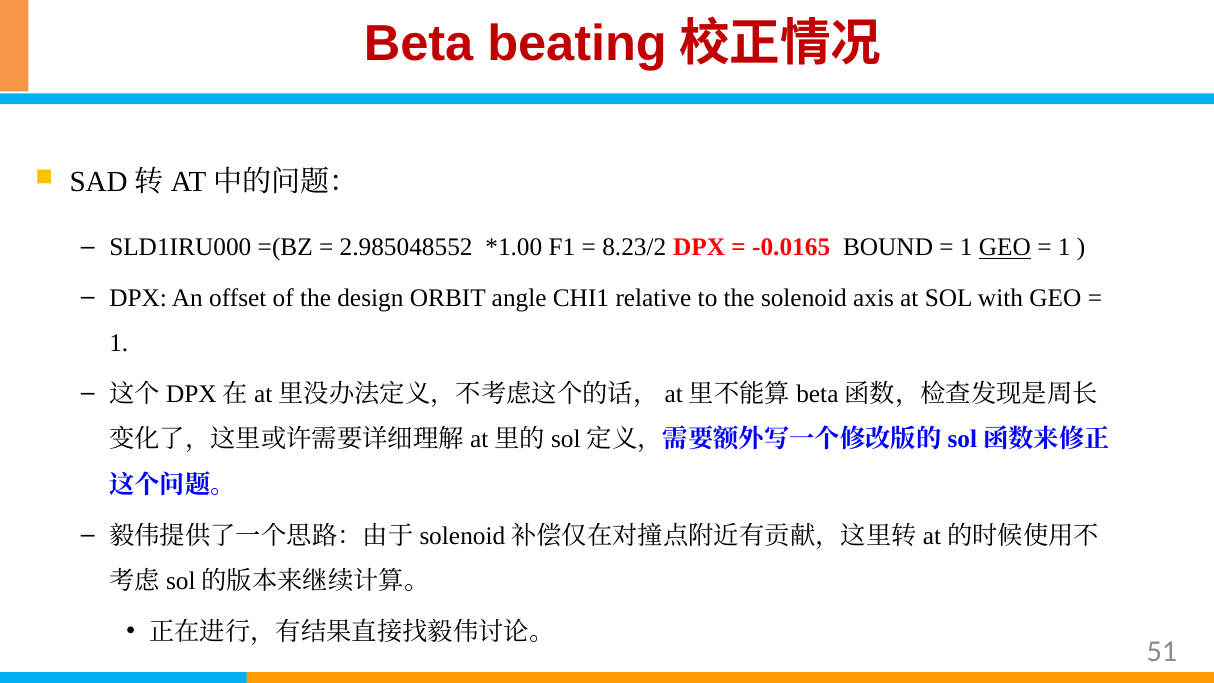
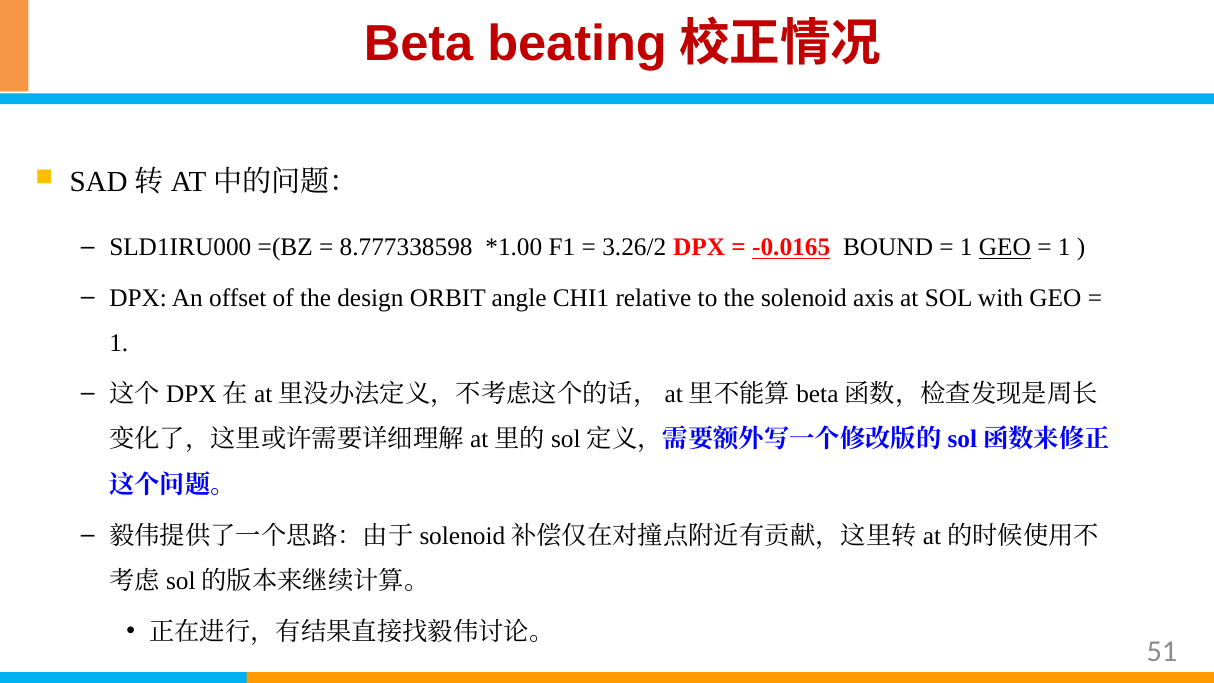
2.985048552: 2.985048552 -> 8.777338598
8.23/2: 8.23/2 -> 3.26/2
-0.0165 underline: none -> present
